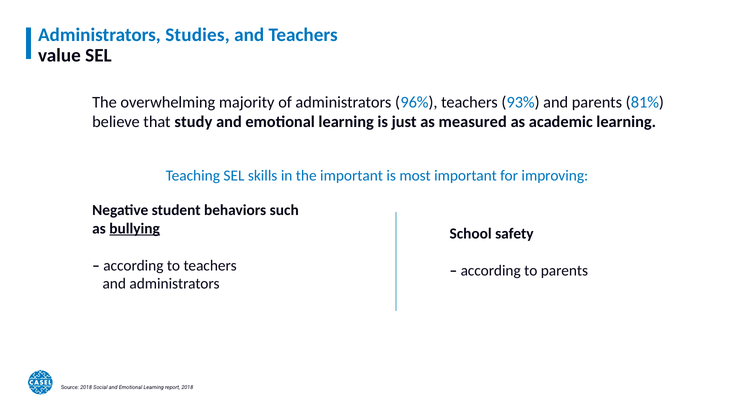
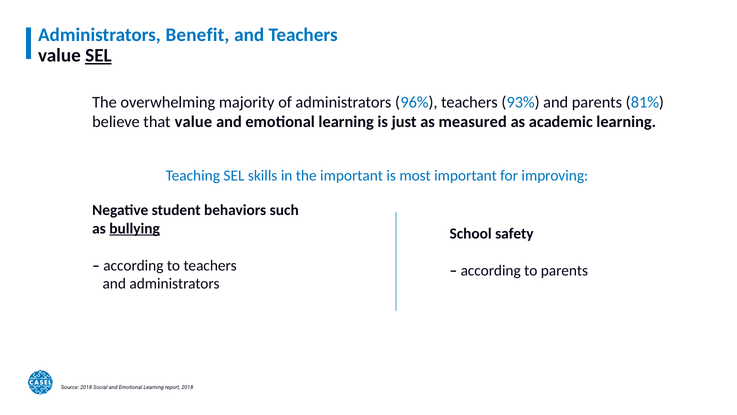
Studies: Studies -> Benefit
SEL at (98, 55) underline: none -> present
that study: study -> value
